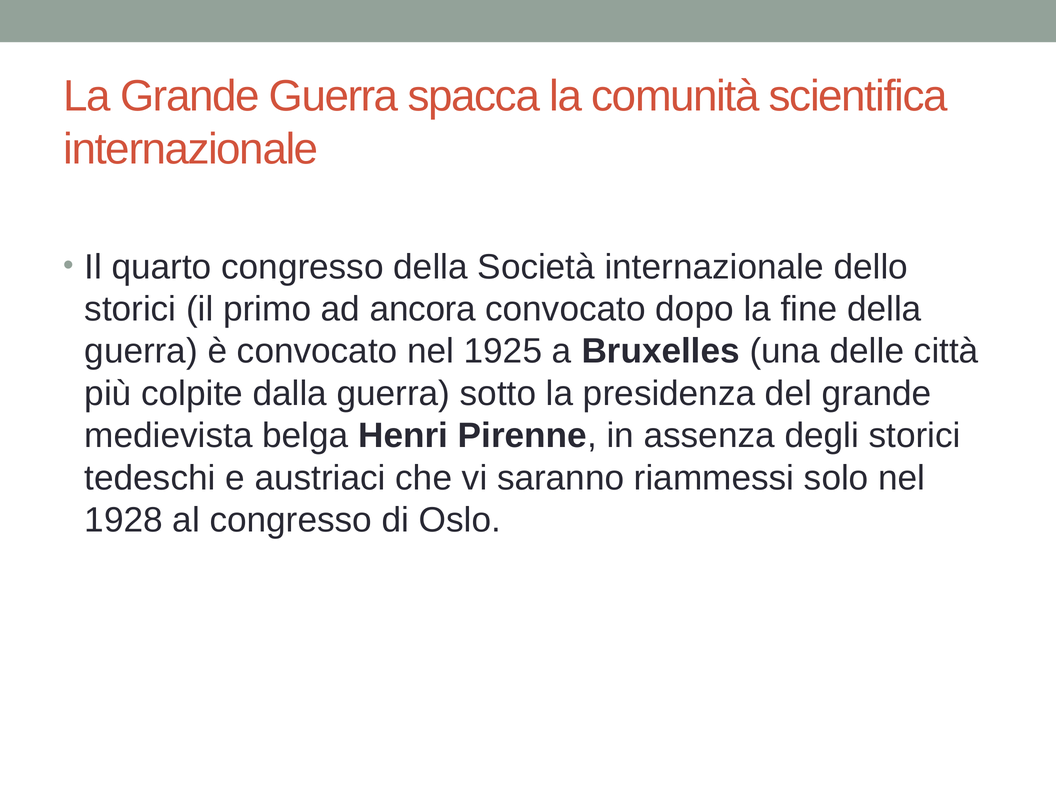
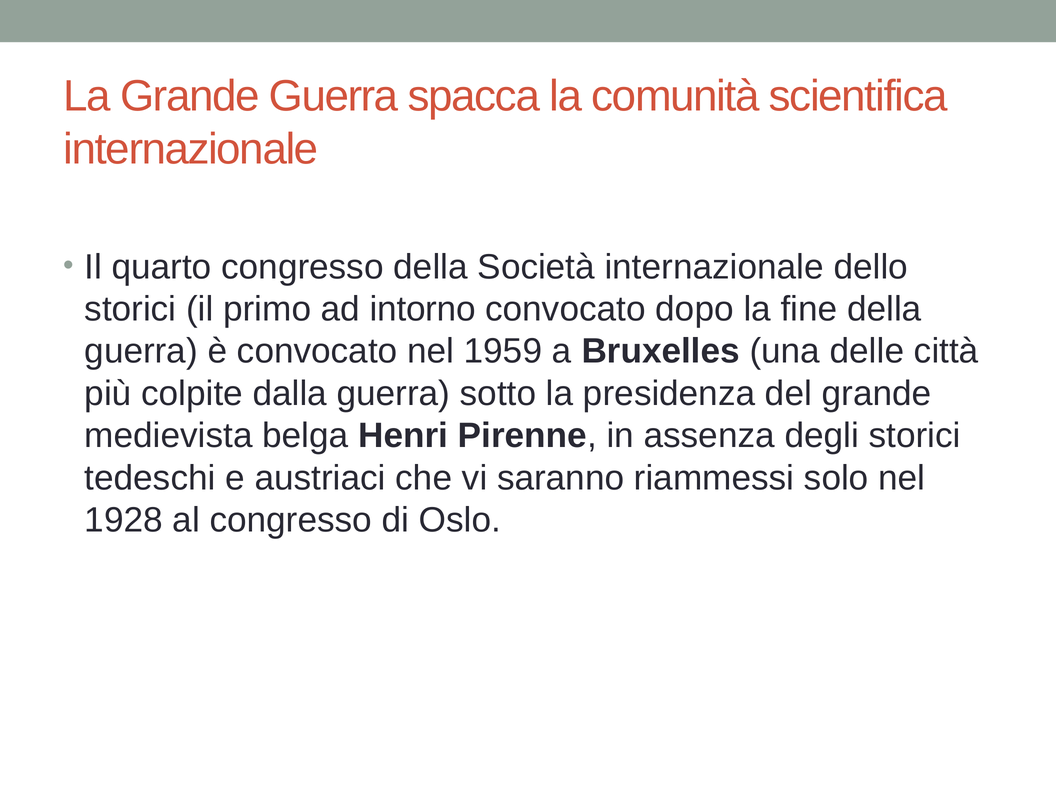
ancora: ancora -> intorno
1925: 1925 -> 1959
